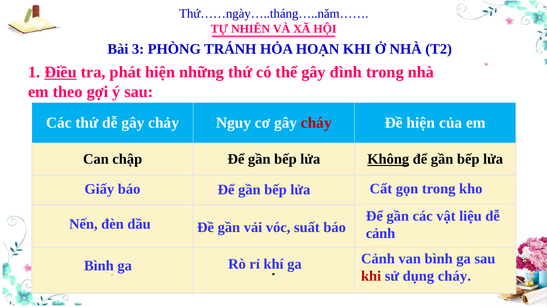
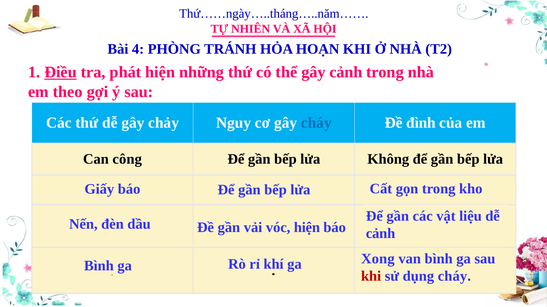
3: 3 -> 4
gây đình: đình -> cảnh
cháy at (316, 123) colour: red -> blue
Đề hiện: hiện -> đình
chập: chập -> công
Không underline: present -> none
suất at (307, 228): suất -> hiện
Cảnh at (378, 259): Cảnh -> Xong
